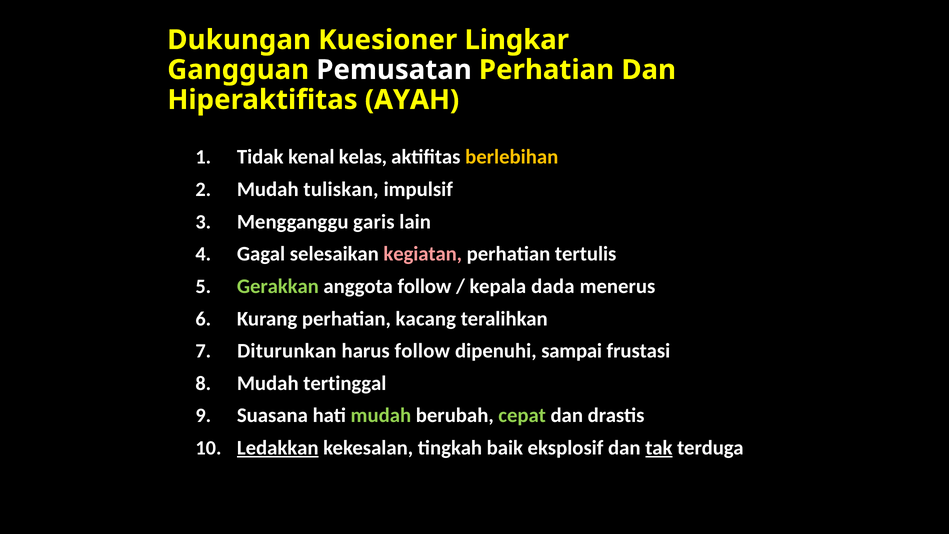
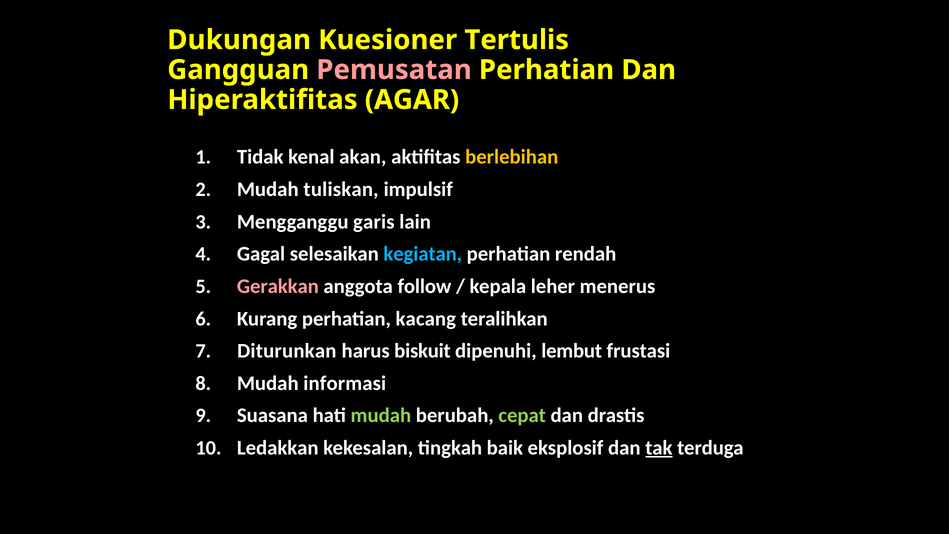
Lingkar: Lingkar -> Tertulis
Pemusatan colour: white -> pink
AYAH: AYAH -> AGAR
kelas: kelas -> akan
kegiatan colour: pink -> light blue
tertulis: tertulis -> rendah
Gerakkan colour: light green -> pink
dada: dada -> leher
harus follow: follow -> biskuit
sampai: sampai -> lembut
tertinggal: tertinggal -> informasi
Ledakkan underline: present -> none
